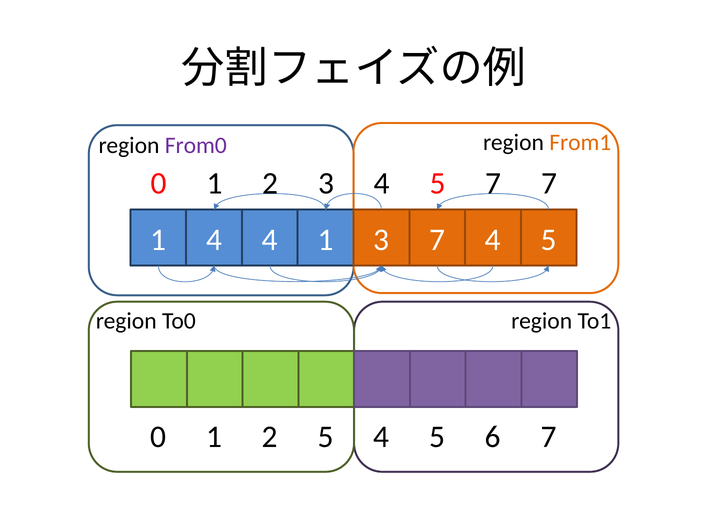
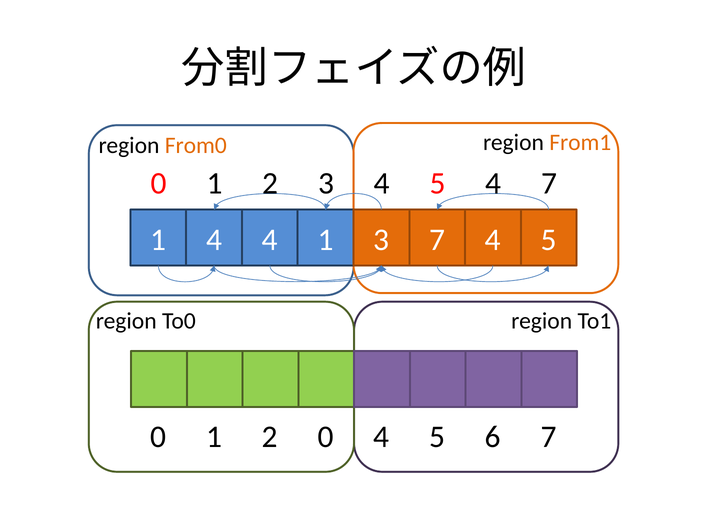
From0 colour: purple -> orange
5 7: 7 -> 4
2 5: 5 -> 0
